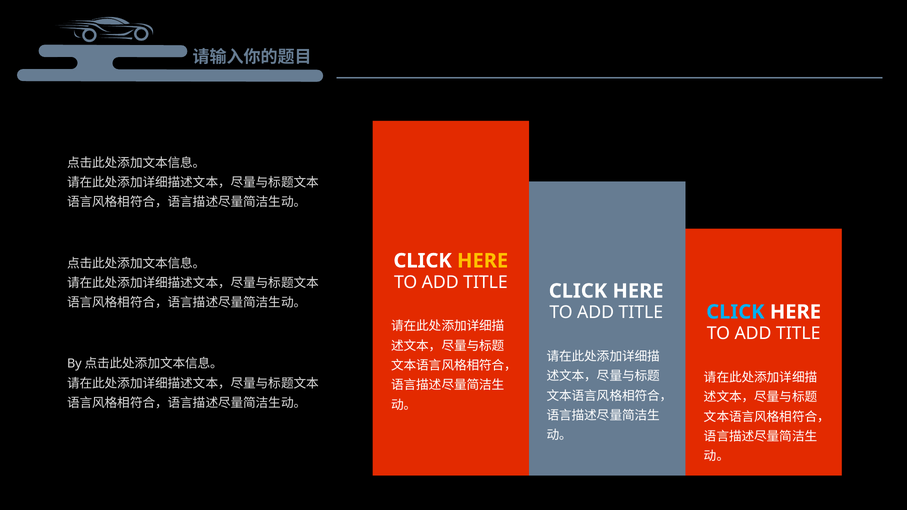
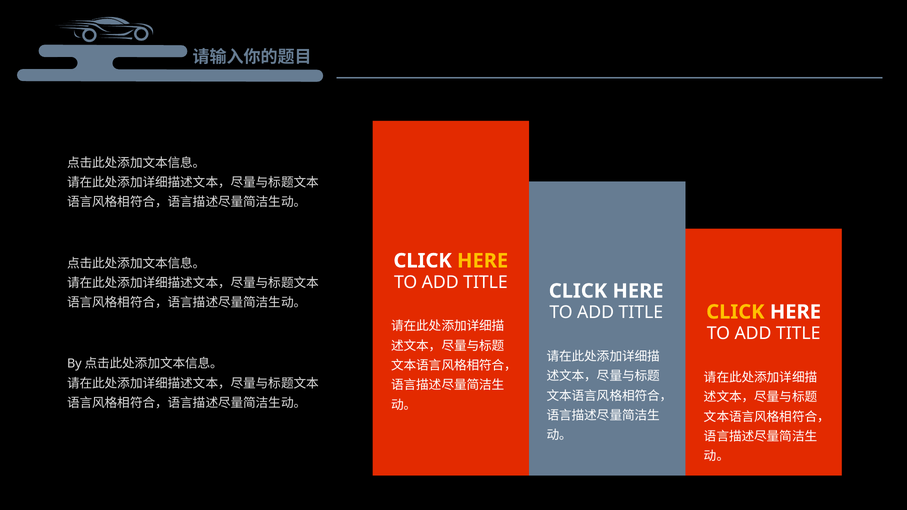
CLICK at (735, 312) colour: light blue -> yellow
